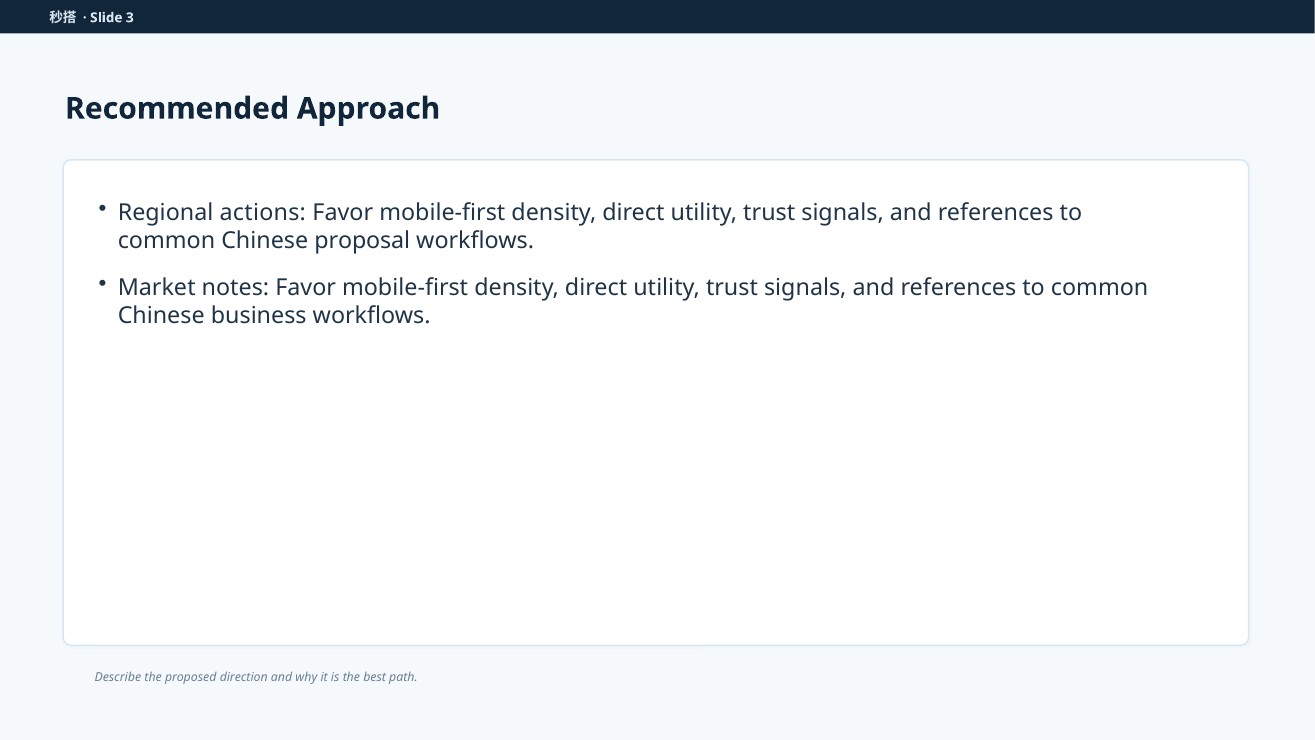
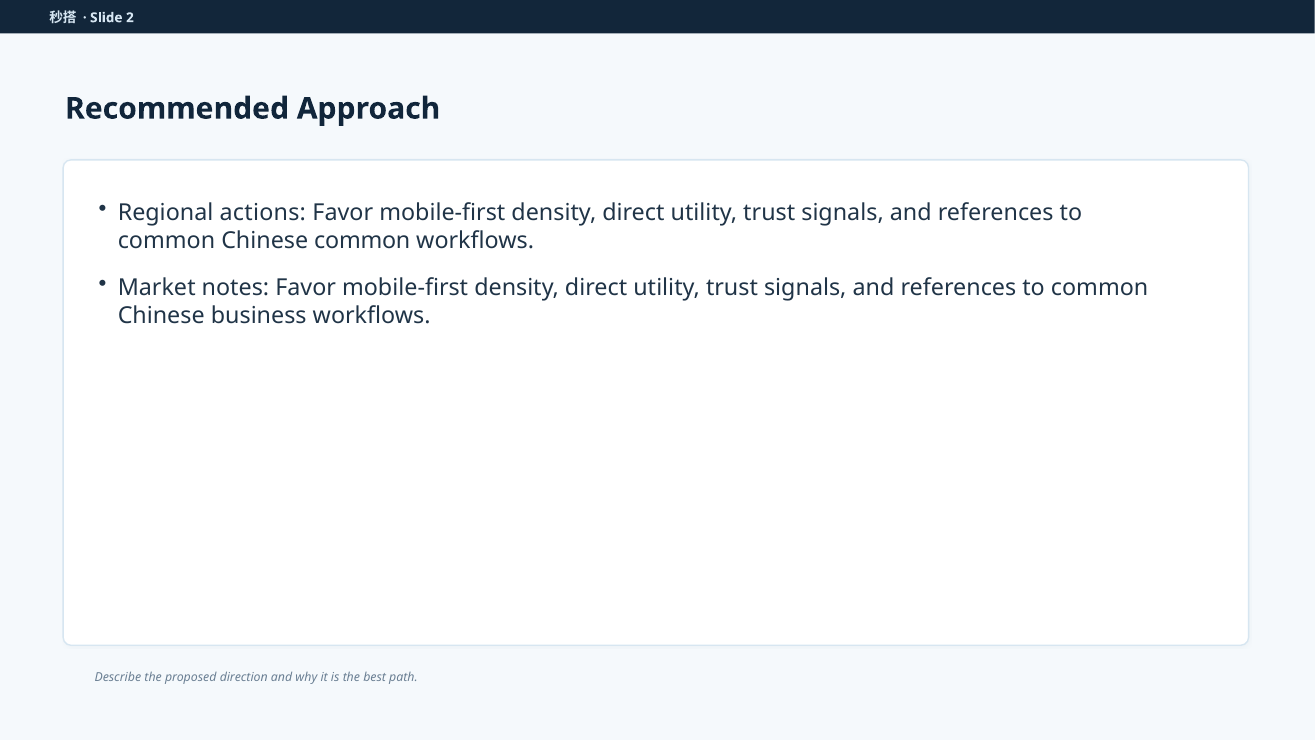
3: 3 -> 2
Chinese proposal: proposal -> common
